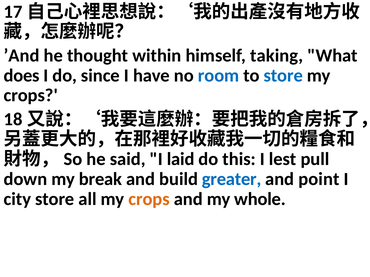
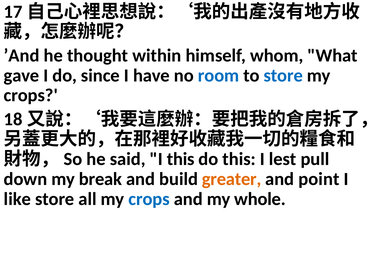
taking: taking -> whom
does: does -> gave
I laid: laid -> this
greater colour: blue -> orange
city: city -> like
crops at (149, 199) colour: orange -> blue
